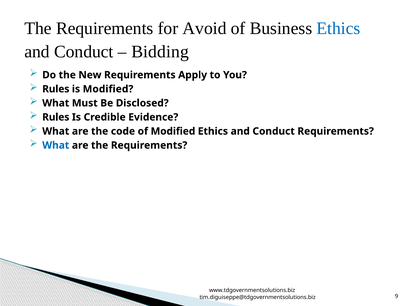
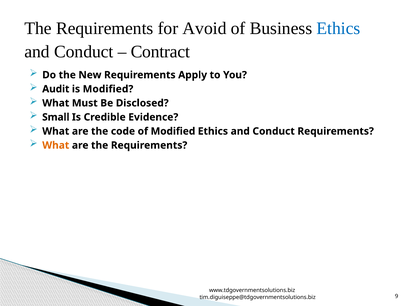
Bidding: Bidding -> Contract
Rules at (56, 89): Rules -> Audit
Rules at (56, 117): Rules -> Small
What at (56, 145) colour: blue -> orange
